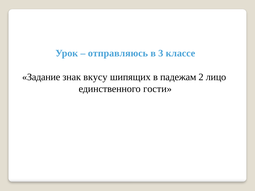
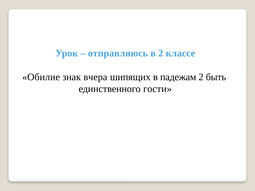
в 3: 3 -> 2
Задание: Задание -> Обилие
вкусу: вкусу -> вчера
лицо: лицо -> быть
